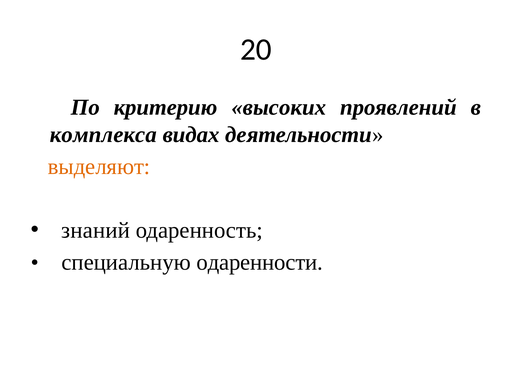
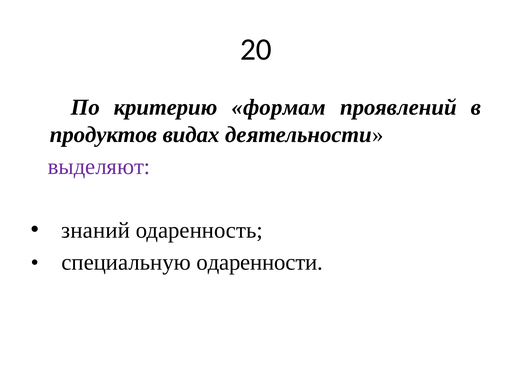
высоких: высоких -> формам
комплекса: комплекса -> продуктов
выделяют colour: orange -> purple
